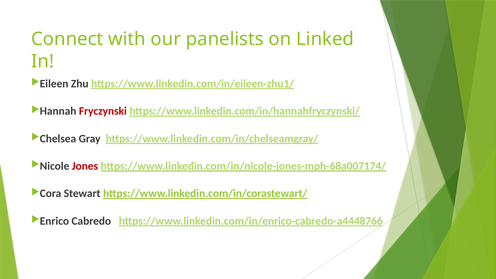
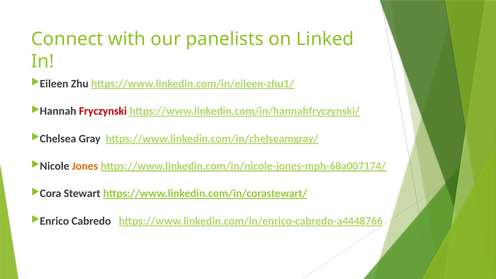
Jones colour: red -> orange
